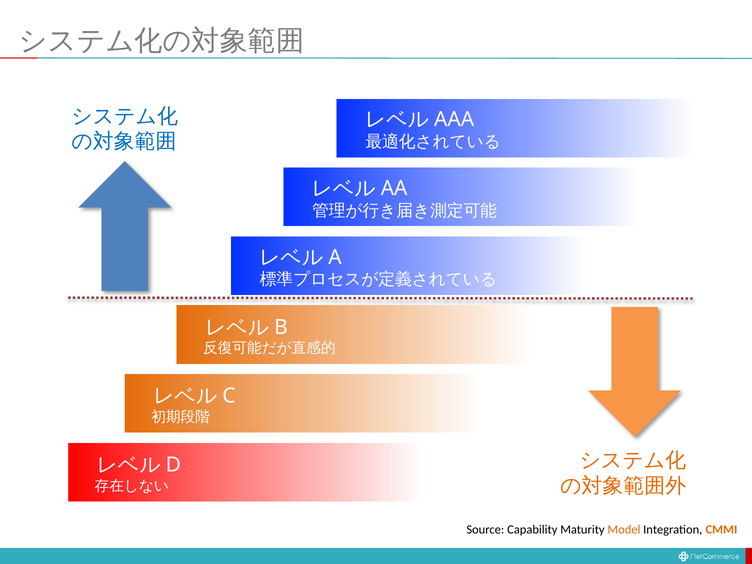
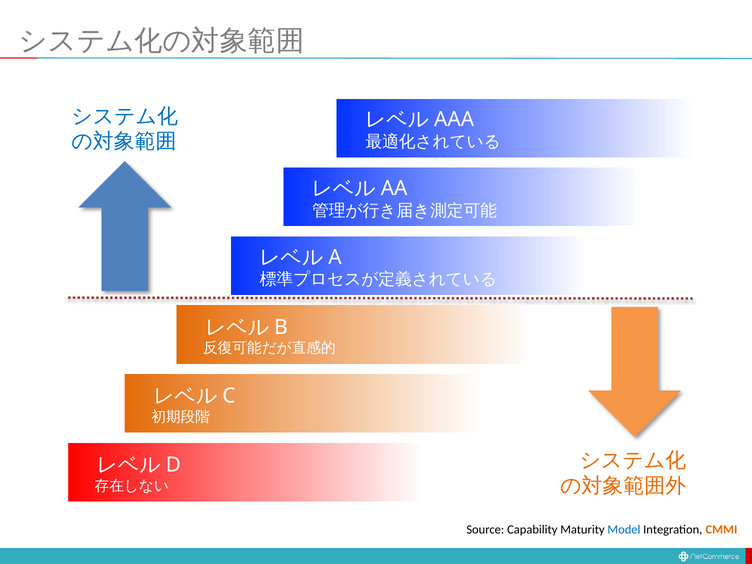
Model colour: orange -> blue
